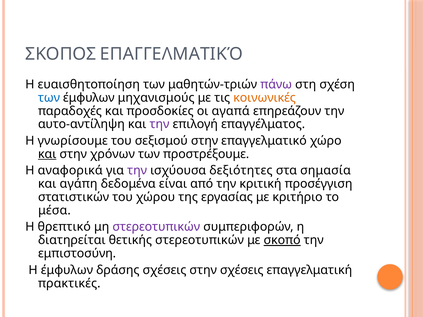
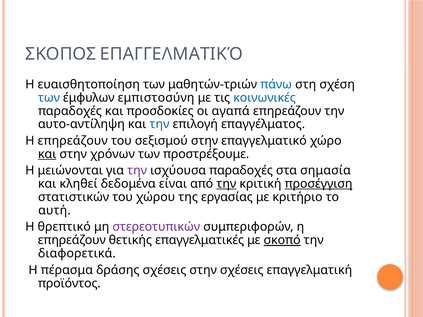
πάνω colour: purple -> blue
μηχανισμούς: μηχανισμούς -> εμπιστοσύνη
κοινωνικές colour: orange -> blue
την at (159, 124) colour: purple -> blue
γνωρίσουμε at (73, 141): γνωρίσουμε -> επηρεάζουν
αναφορικά: αναφορικά -> μειώνονται
ισχύουσα δεξιότητες: δεξιότητες -> παραδοχές
αγάπη: αγάπη -> κληθεί
την at (226, 184) underline: none -> present
προσέγγιση underline: none -> present
μέσα: μέσα -> αυτή
διατηρείται at (72, 240): διατηρείται -> επηρεάζουν
θετικής στερεοτυπικών: στερεοτυπικών -> επαγγελματικές
εμπιστοσύνη: εμπιστοσύνη -> διαφορετικά
Η έμφυλων: έμφυλων -> πέρασμα
πρακτικές: πρακτικές -> προϊόντος
